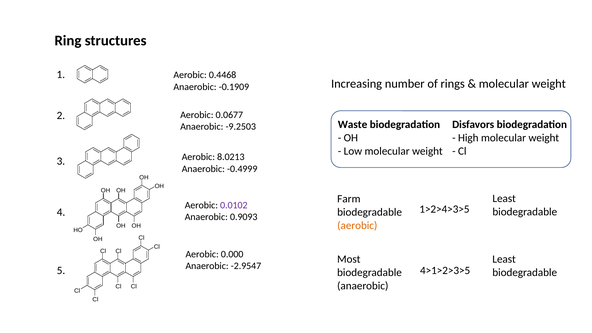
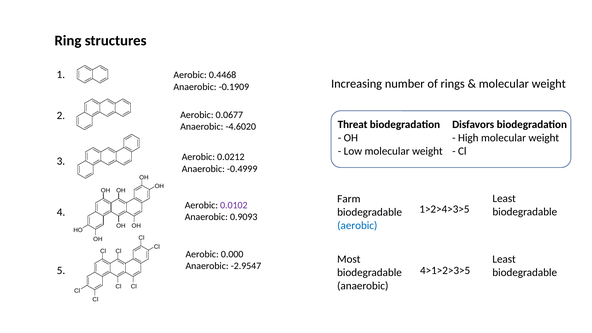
Waste: Waste -> Threat
-9.2503: -9.2503 -> -4.6020
8.0213: 8.0213 -> 0.0212
aerobic at (357, 225) colour: orange -> blue
